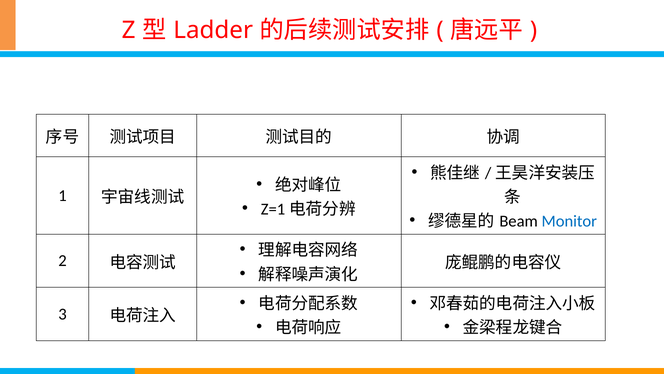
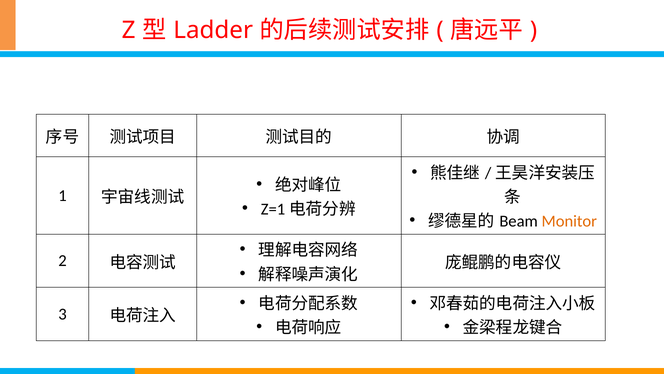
Monitor colour: blue -> orange
